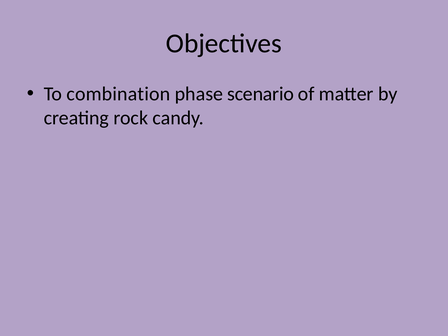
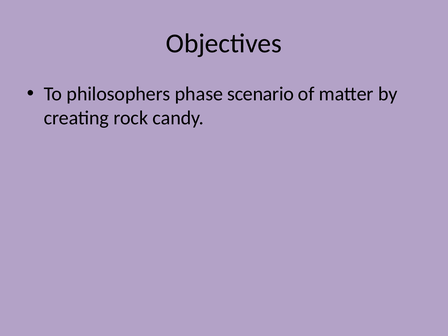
combination: combination -> philosophers
